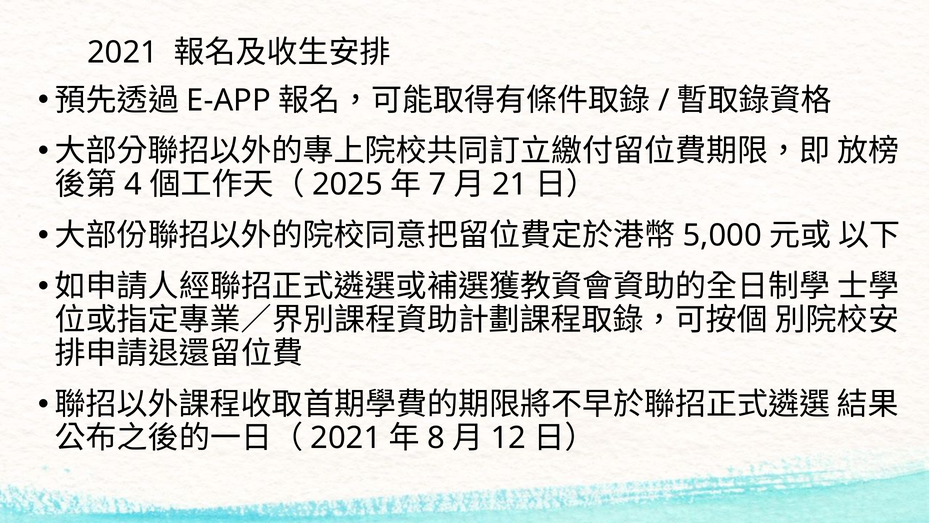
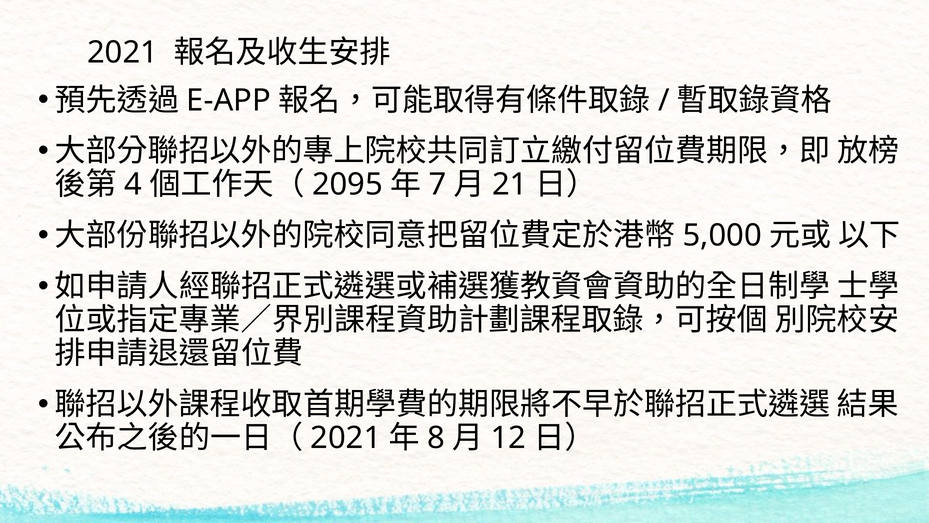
2025: 2025 -> 2095
